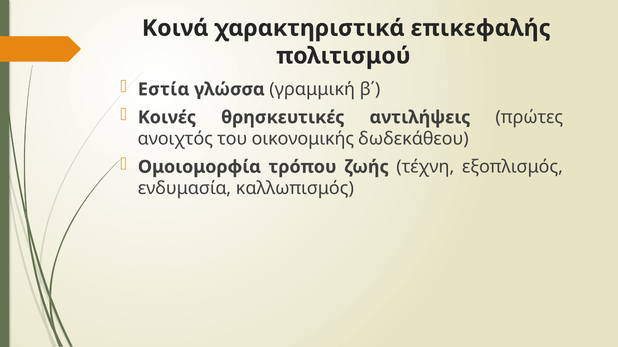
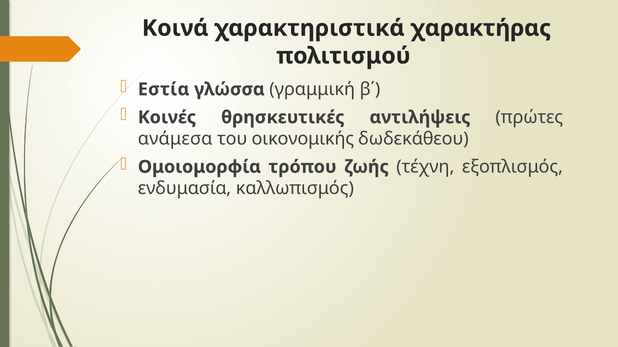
επικεφαλής: επικεφαλής -> χαρακτήρας
ανοιχτός: ανοιχτός -> ανάμεσα
